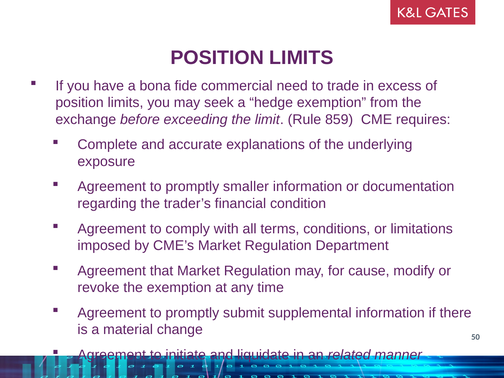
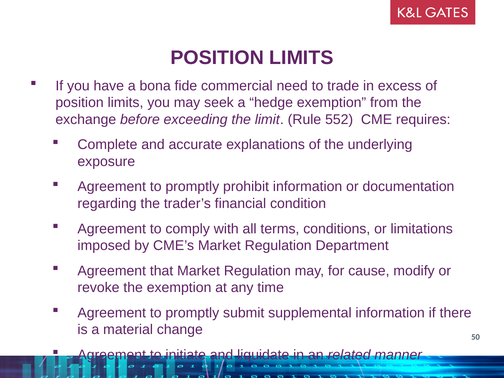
859: 859 -> 552
smaller: smaller -> prohibit
